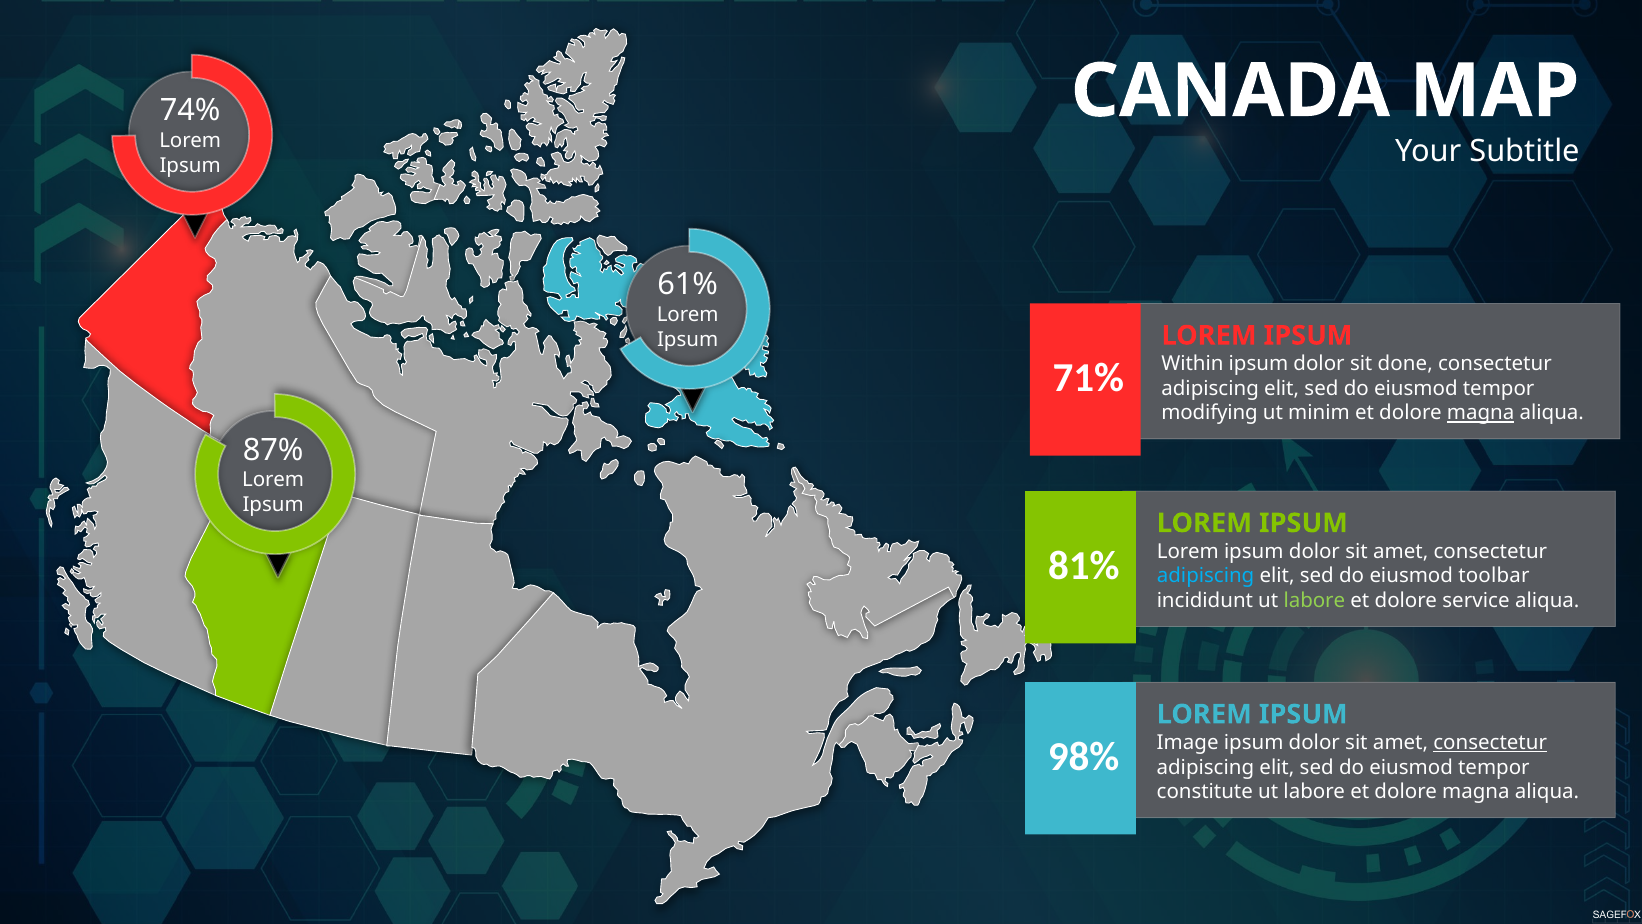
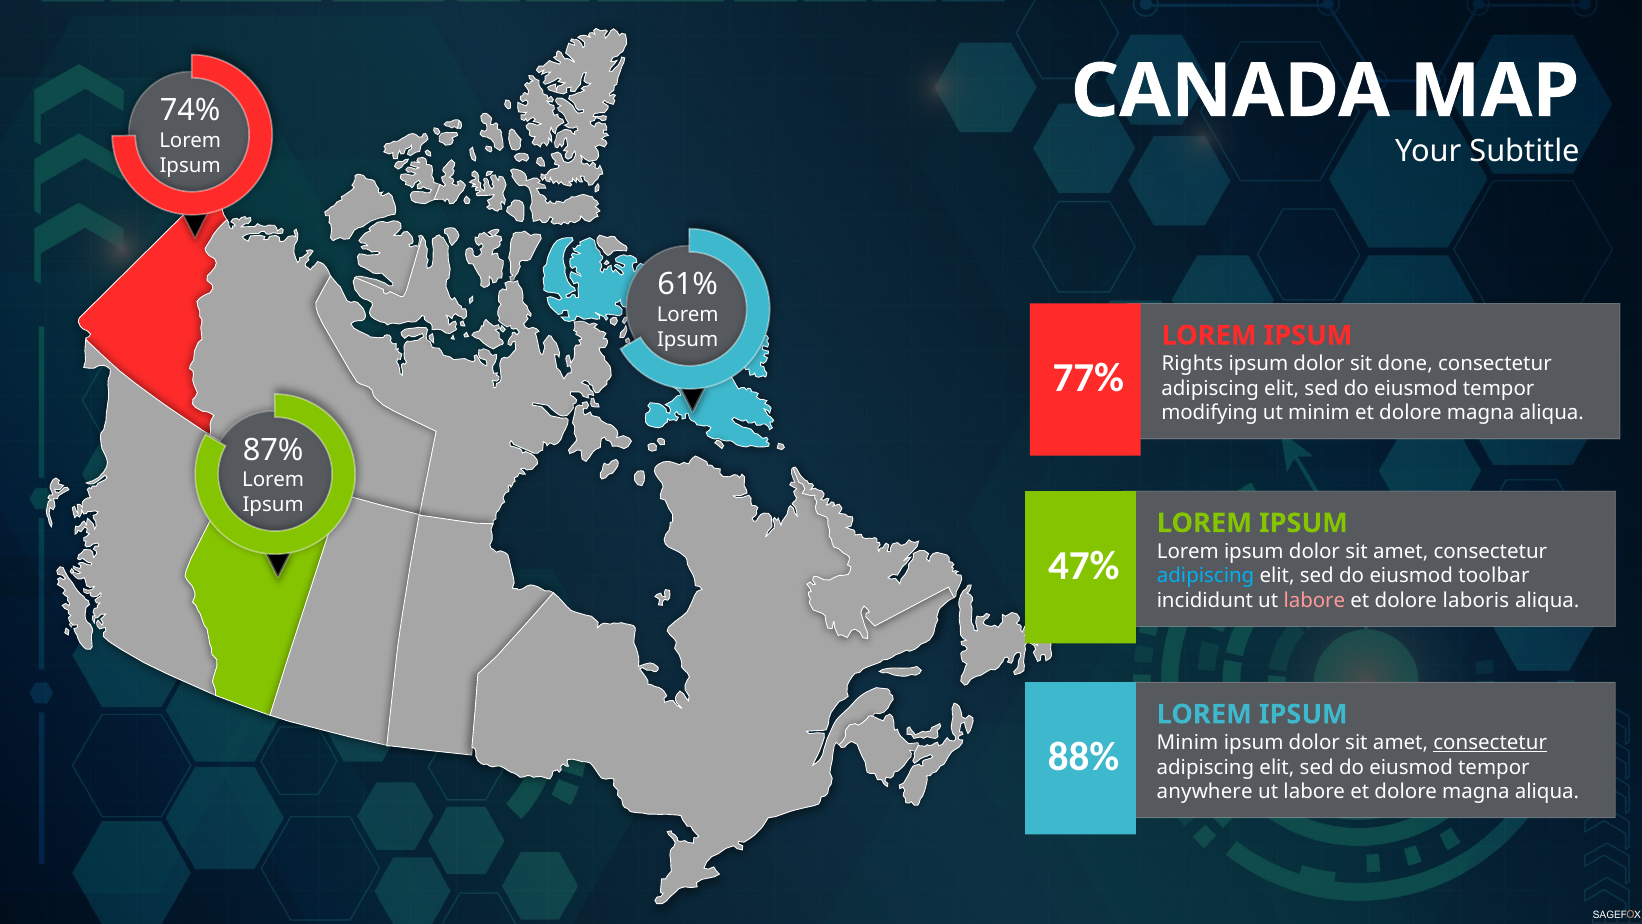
Within: Within -> Rights
71%: 71% -> 77%
magna at (1481, 413) underline: present -> none
81%: 81% -> 47%
labore at (1314, 600) colour: light green -> pink
service: service -> laboris
Image at (1188, 742): Image -> Minim
98%: 98% -> 88%
constitute: constitute -> anywhere
